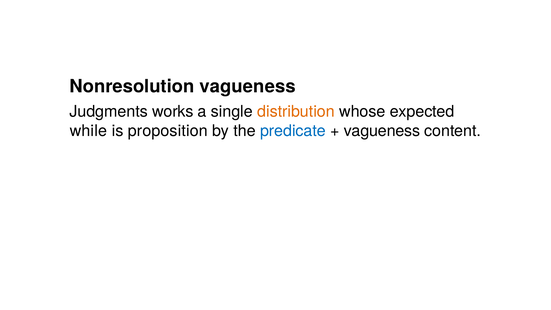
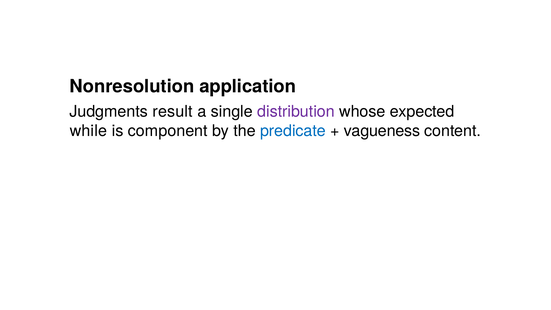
Nonresolution vagueness: vagueness -> application
works: works -> result
distribution colour: orange -> purple
proposition: proposition -> component
